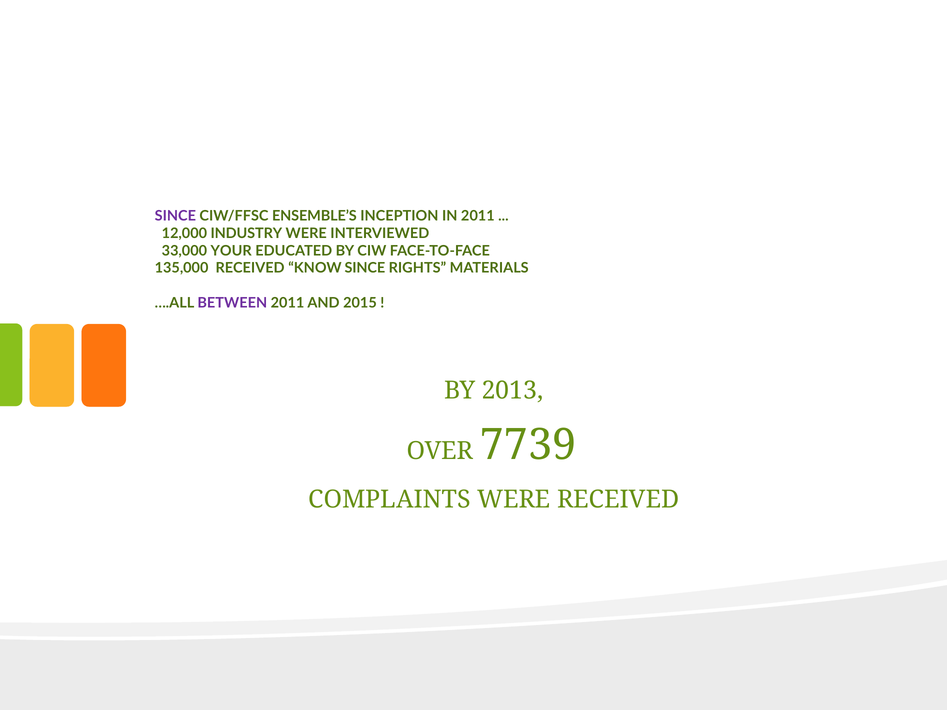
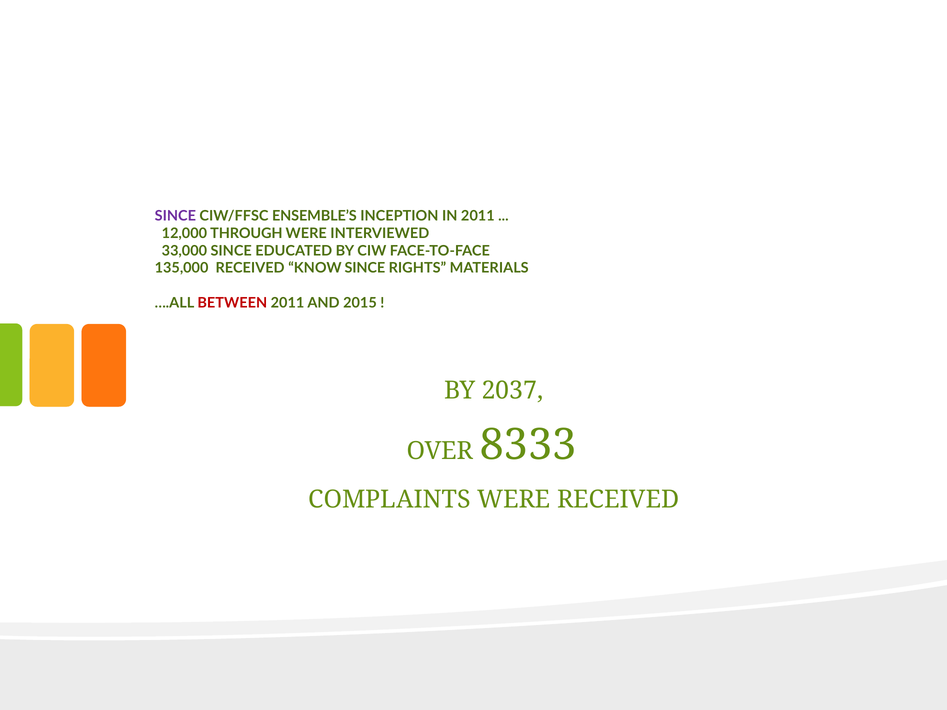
INDUSTRY: INDUSTRY -> THROUGH
33,000 YOUR: YOUR -> SINCE
BETWEEN colour: purple -> red
2013: 2013 -> 2037
7739: 7739 -> 8333
